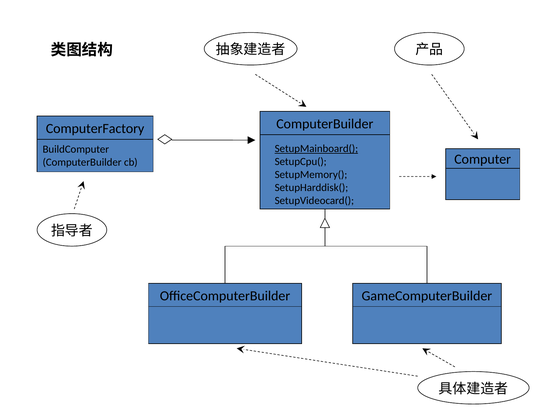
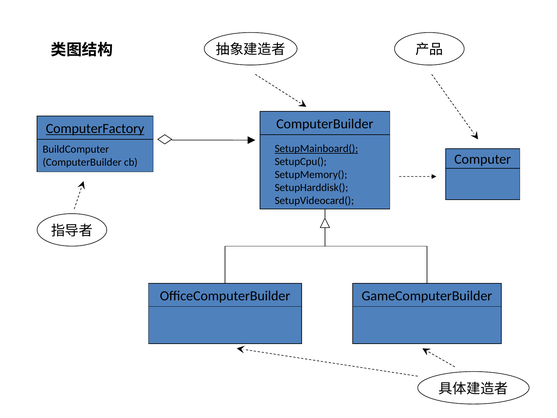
ComputerFactory underline: none -> present
